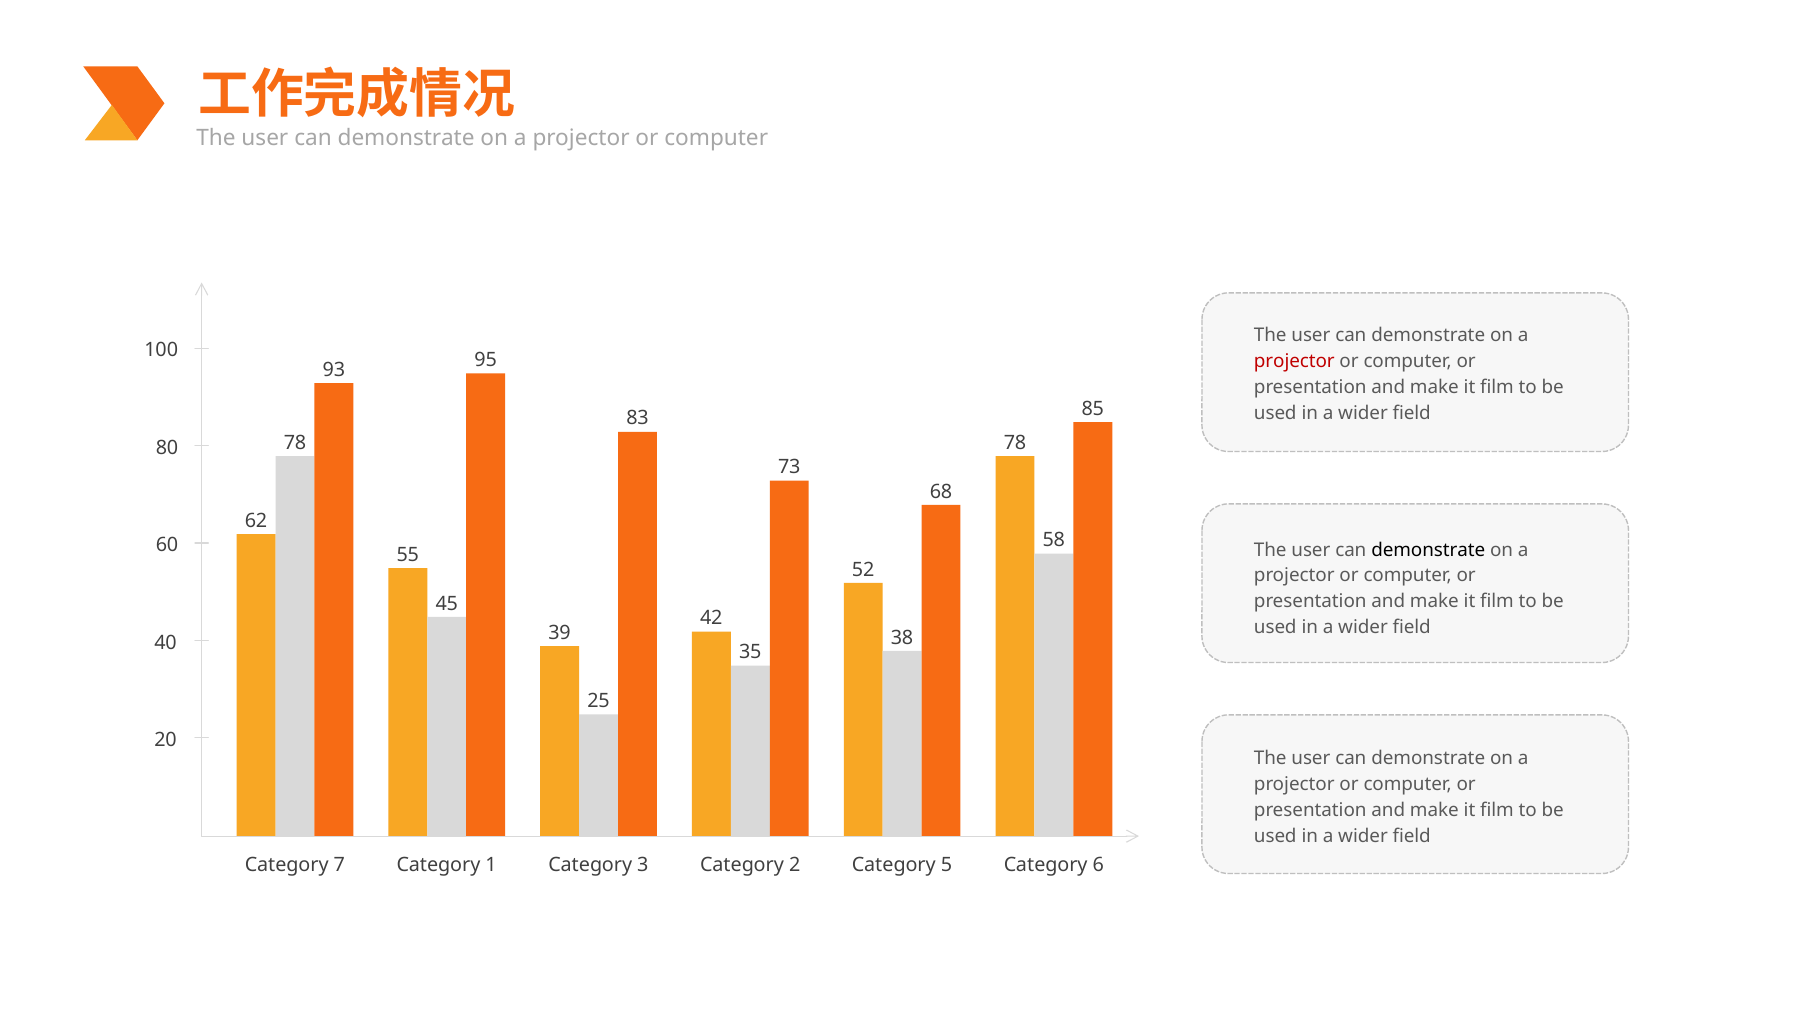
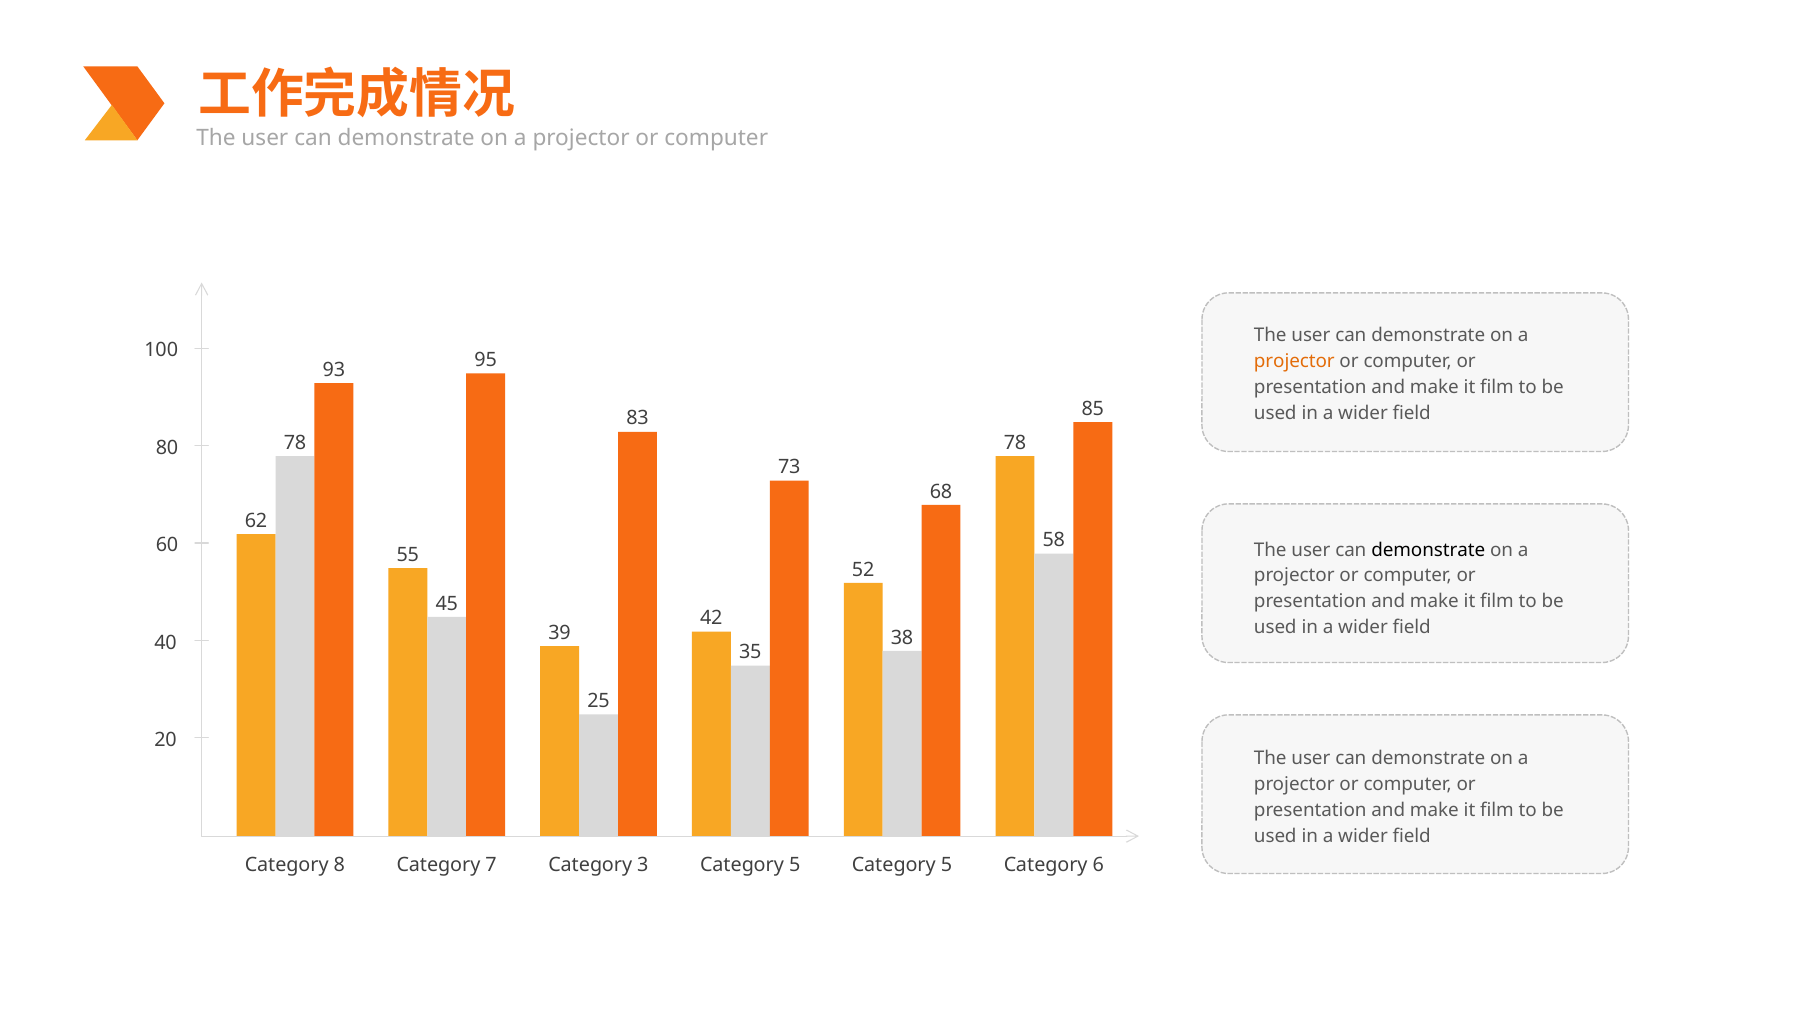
projector at (1294, 362) colour: red -> orange
7: 7 -> 8
1: 1 -> 7
2 at (795, 865): 2 -> 5
